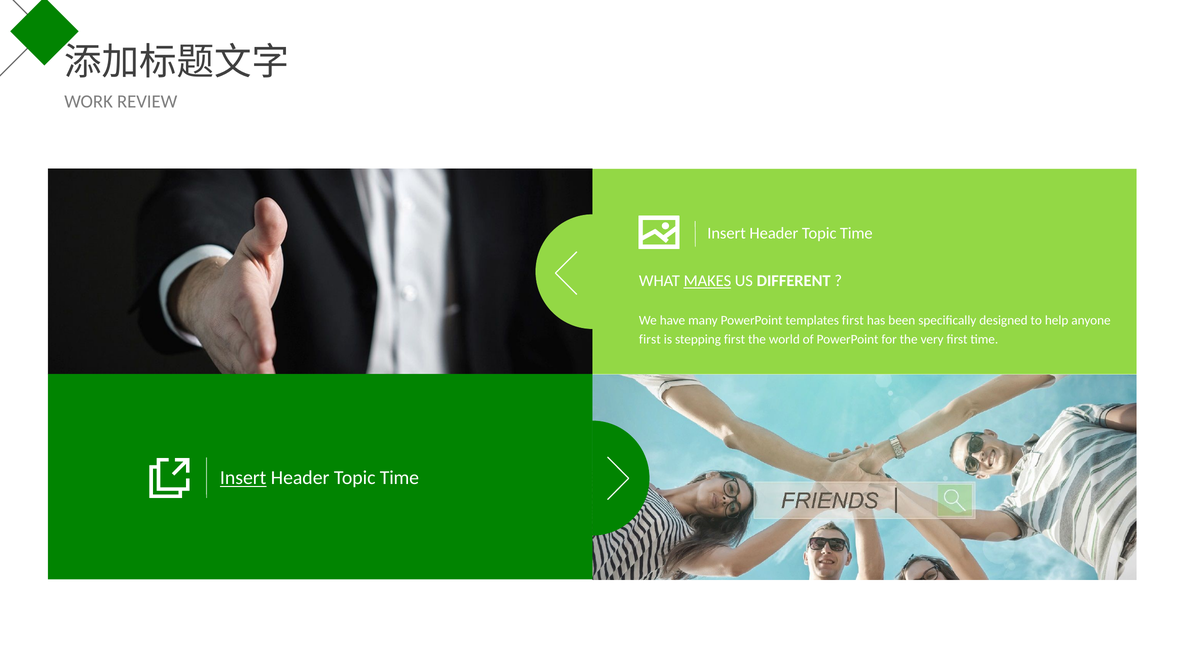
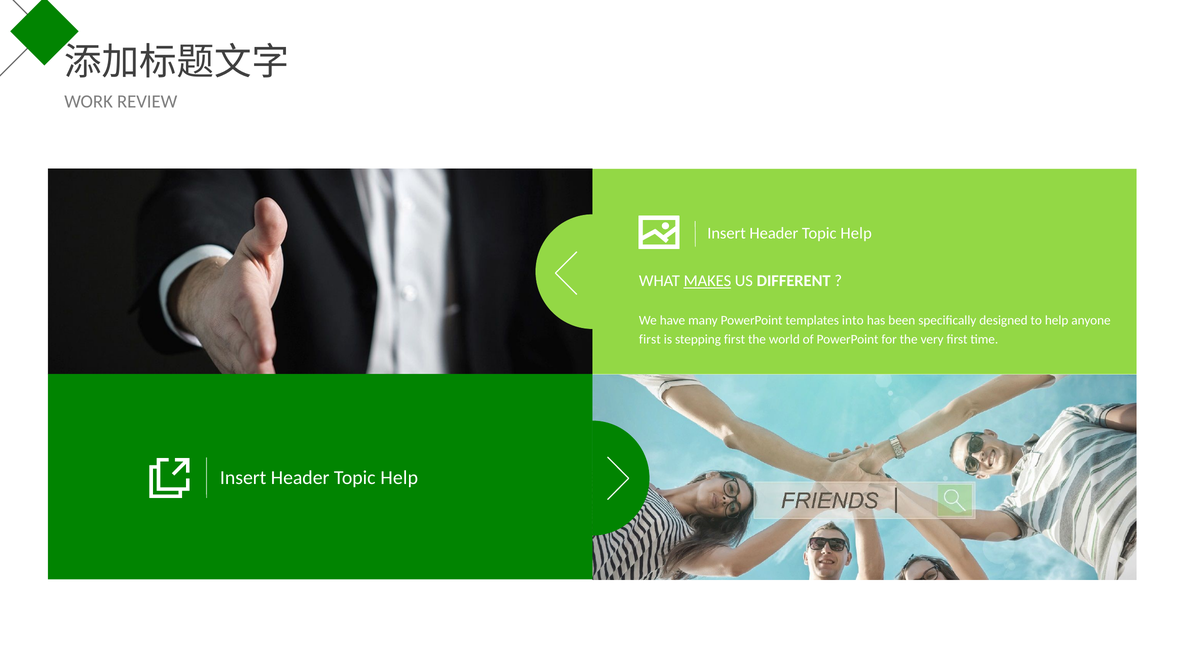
Time at (856, 234): Time -> Help
templates first: first -> into
Insert at (243, 478) underline: present -> none
Time at (399, 478): Time -> Help
